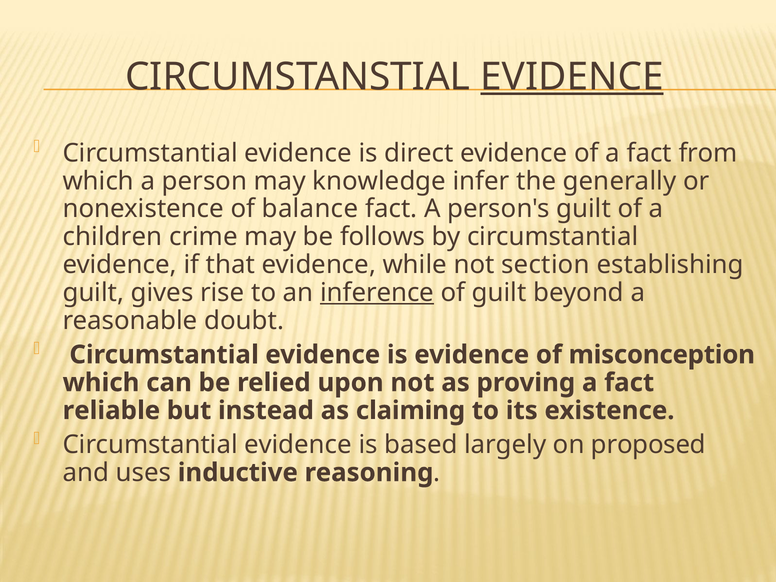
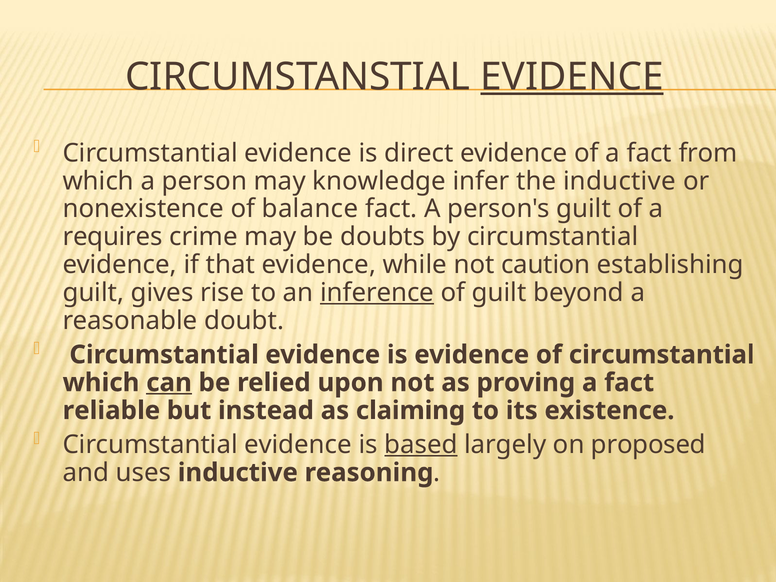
the generally: generally -> inductive
children: children -> requires
follows: follows -> doubts
section: section -> caution
of misconception: misconception -> circumstantial
can underline: none -> present
based underline: none -> present
